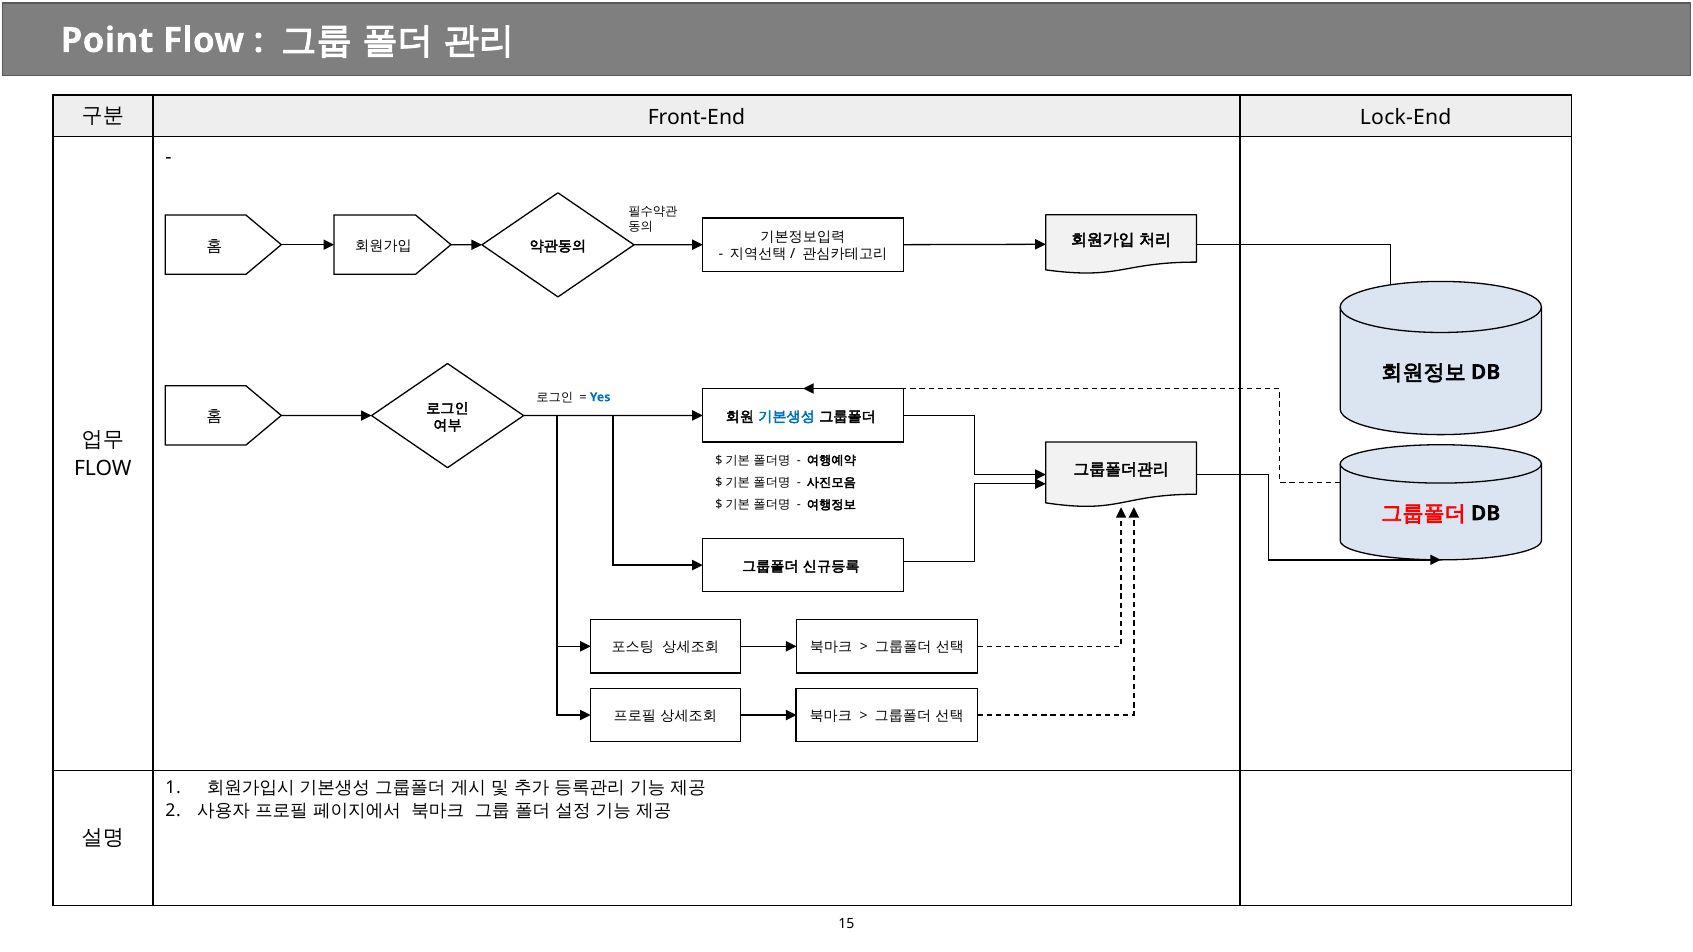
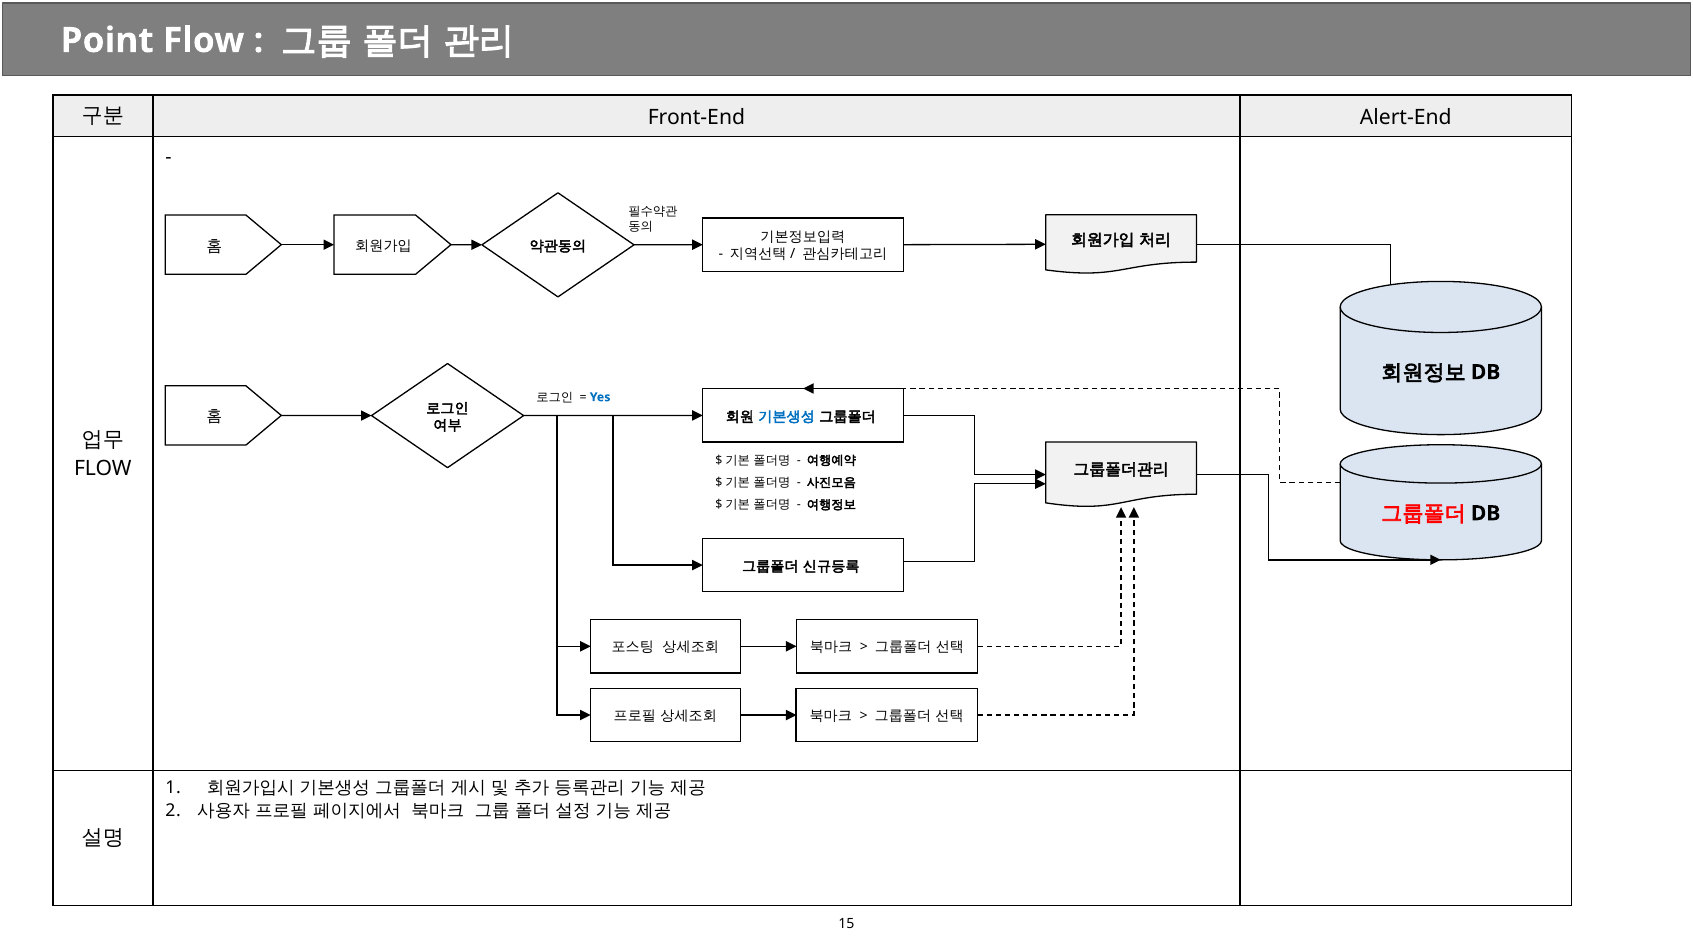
Lock-End: Lock-End -> Alert-End
